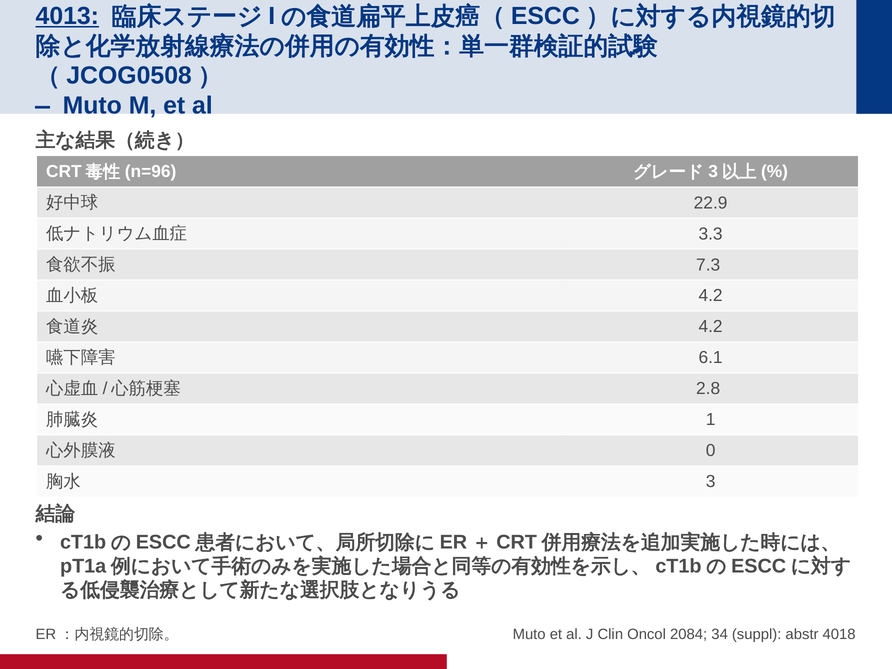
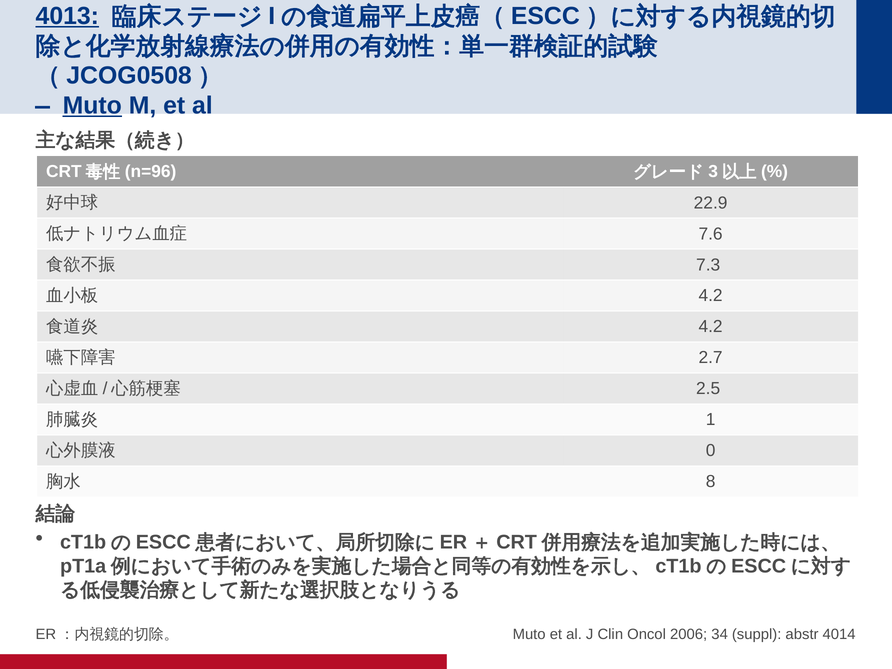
Muto at (92, 105) underline: none -> present
3.3: 3.3 -> 7.6
6.1: 6.1 -> 2.7
2.8: 2.8 -> 2.5
3: 3 -> 8
2084: 2084 -> 2006
4018: 4018 -> 4014
